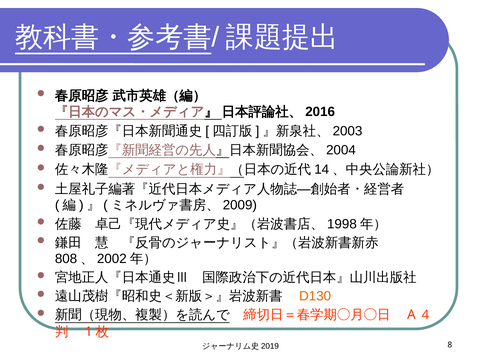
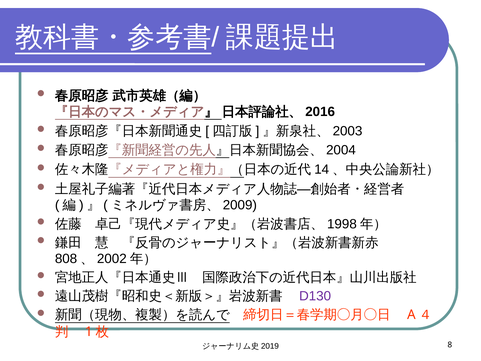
D130 colour: orange -> purple
